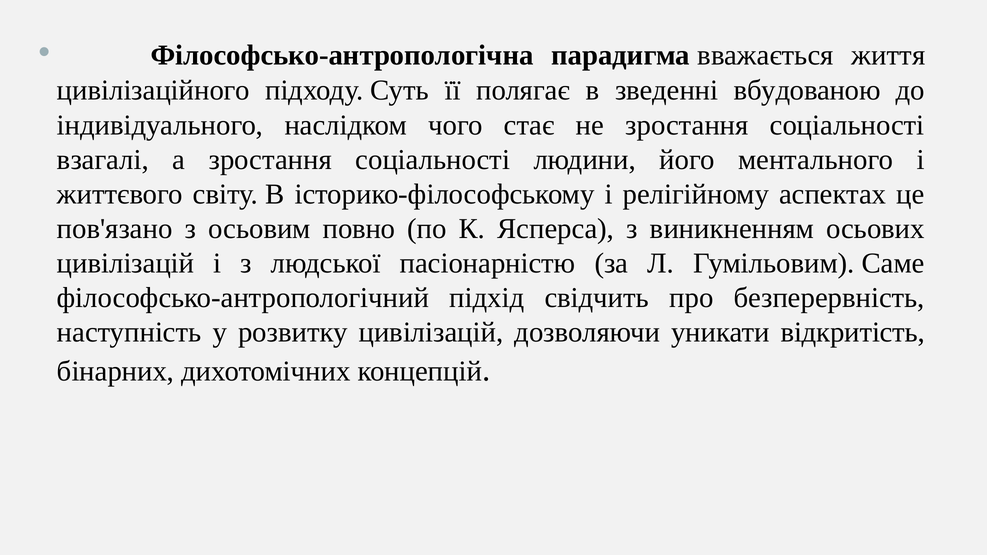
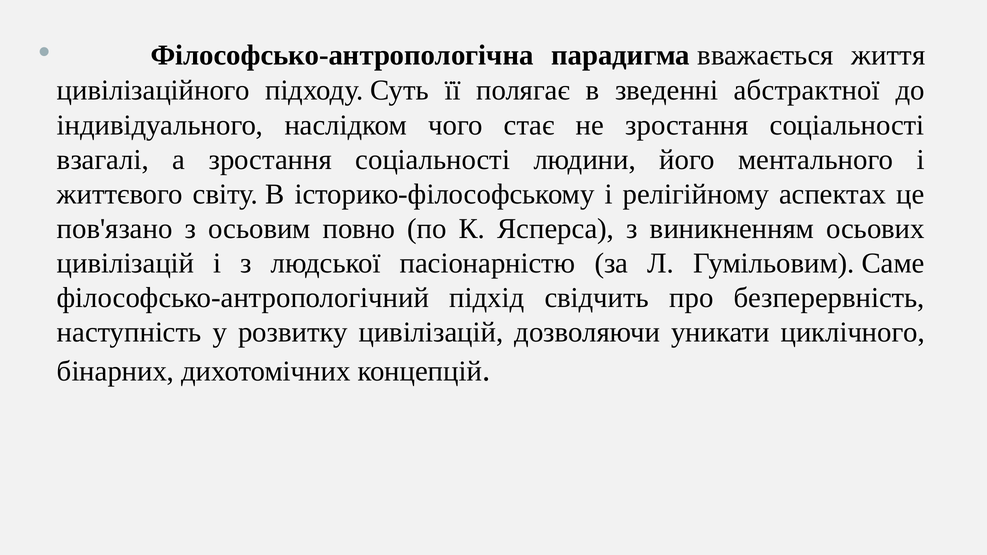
вбудованою: вбудованою -> абстрактної
відкритість: відкритість -> циклічного
